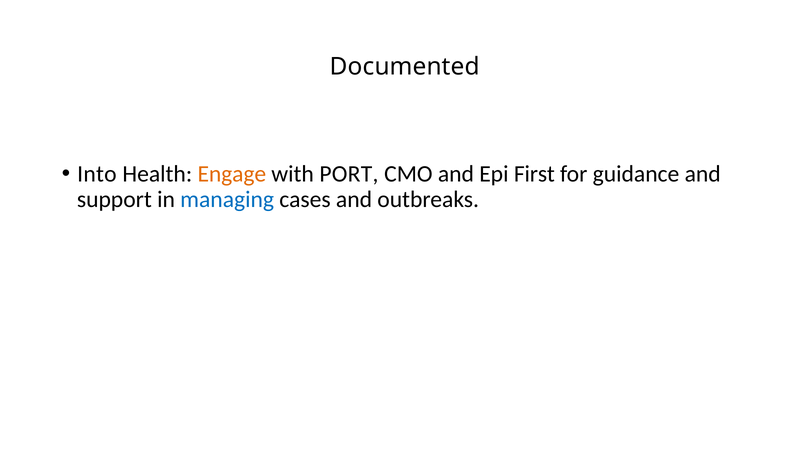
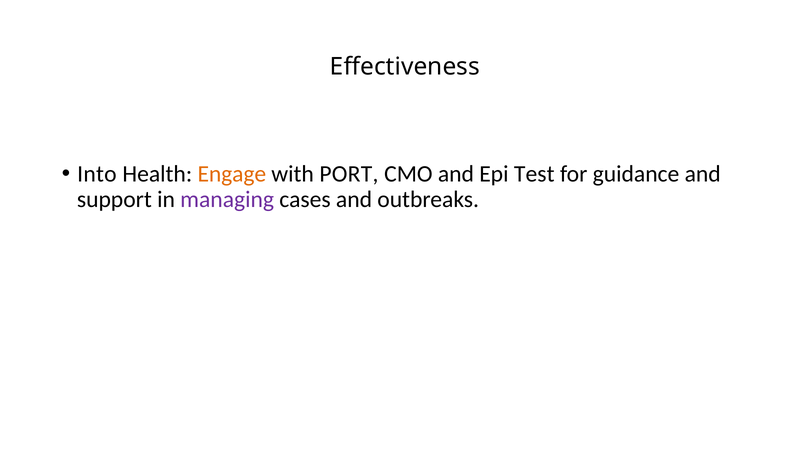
Documented: Documented -> Effectiveness
First: First -> Test
managing colour: blue -> purple
